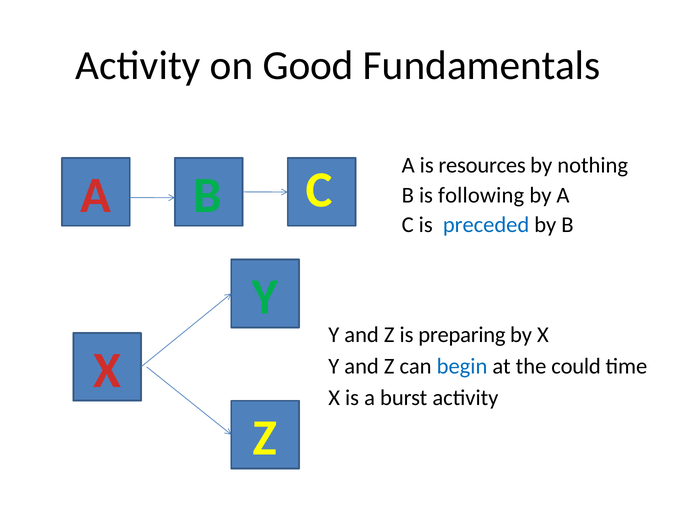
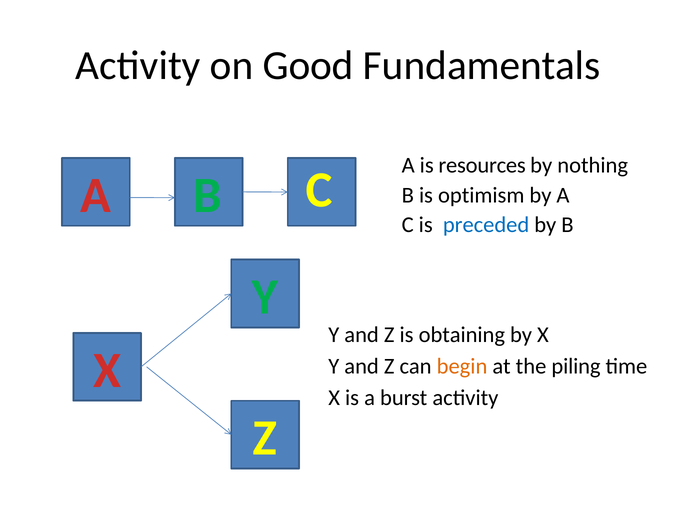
following: following -> optimism
preparing: preparing -> obtaining
begin colour: blue -> orange
could: could -> piling
